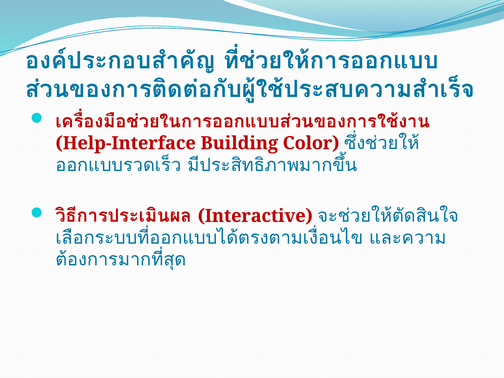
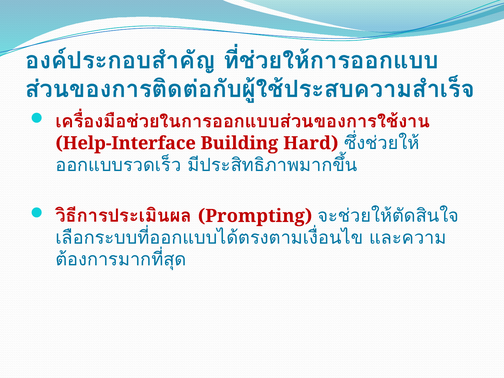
Color: Color -> Hard
Interactive: Interactive -> Prompting
